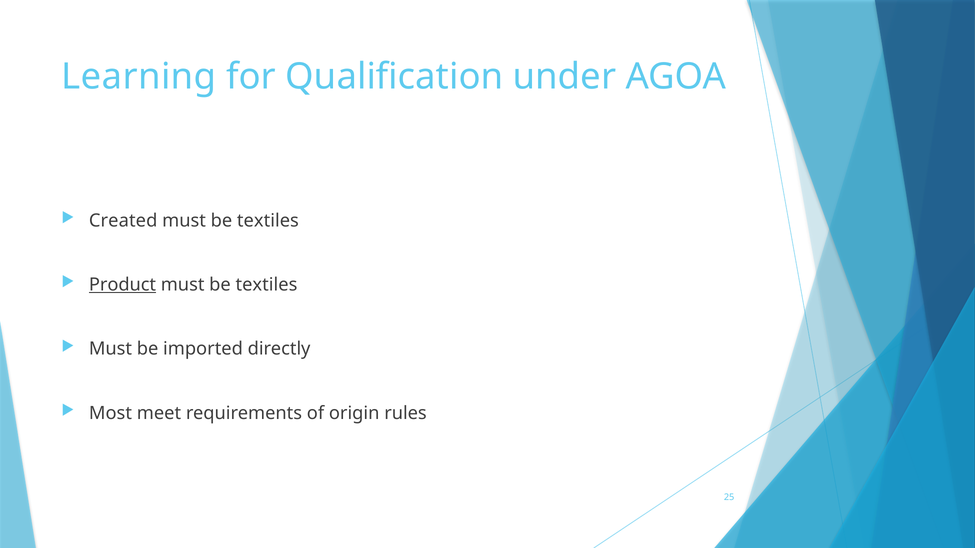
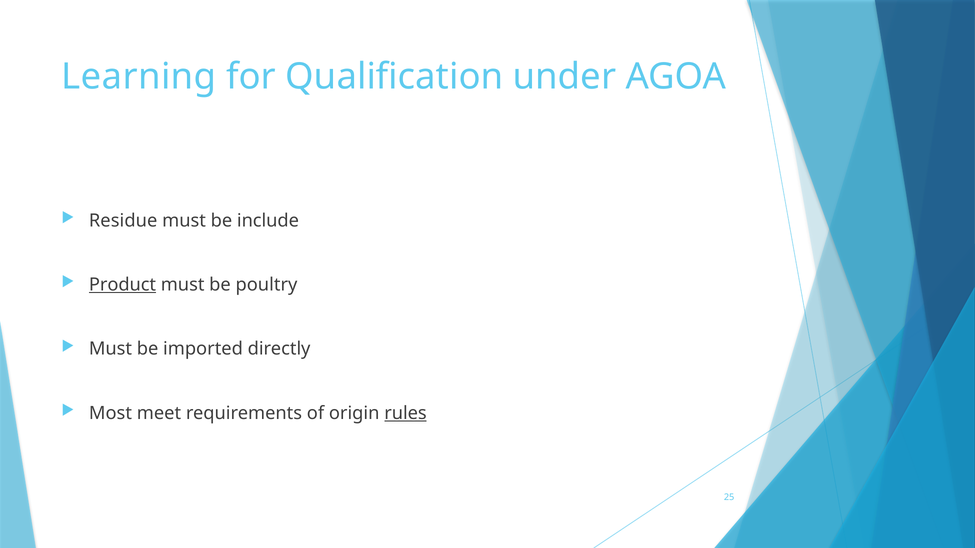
Created: Created -> Residue
textiles at (268, 221): textiles -> include
textiles at (266, 285): textiles -> poultry
rules underline: none -> present
